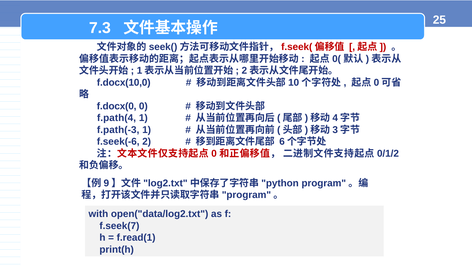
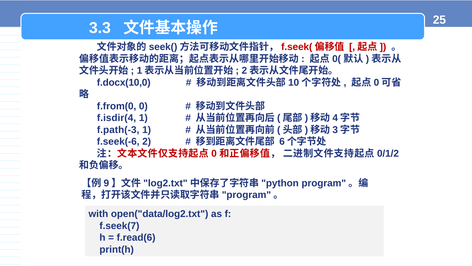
7.3: 7.3 -> 3.3
f.docx(0: f.docx(0 -> f.from(0
f.path(4: f.path(4 -> f.isdir(4
f.read(1: f.read(1 -> f.read(6
